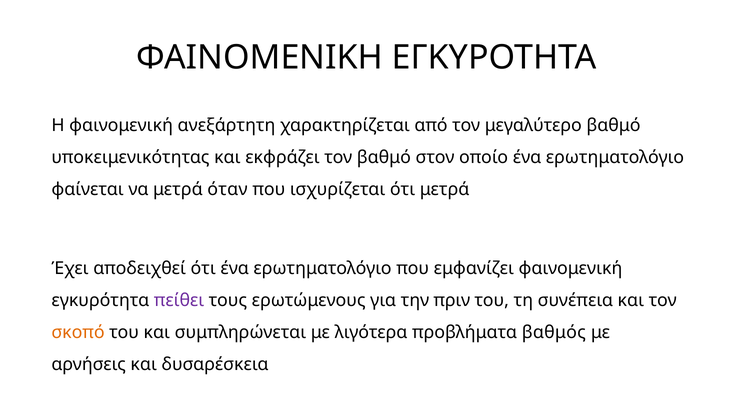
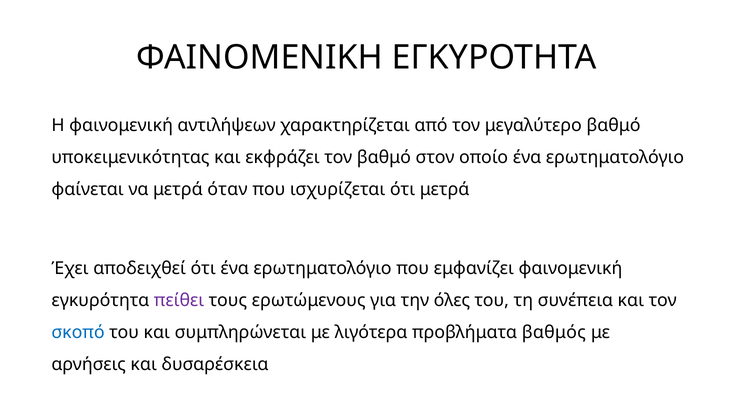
ανεξάρτητη: ανεξάρτητη -> αντιλήψεων
πριν: πριν -> όλες
σκοπό colour: orange -> blue
